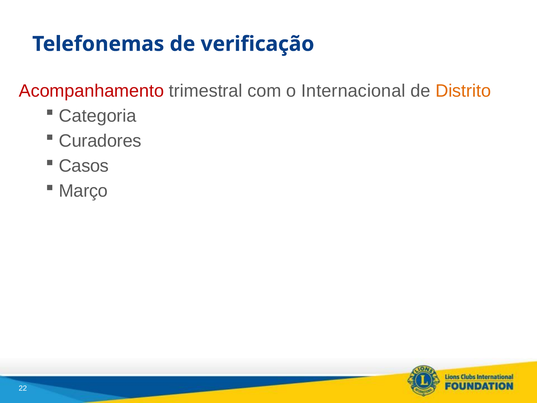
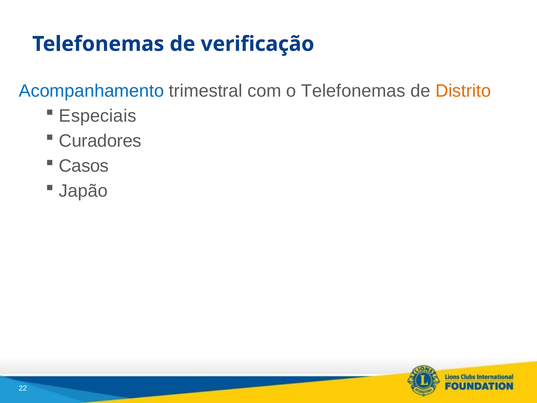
Acompanhamento colour: red -> blue
o Internacional: Internacional -> Telefonemas
Categoria: Categoria -> Especiais
Março: Março -> Japão
